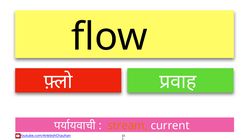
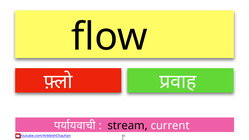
stream colour: orange -> black
